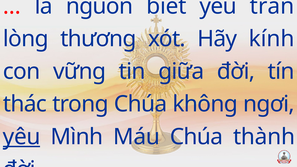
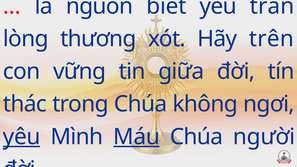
kính: kính -> trên
Máu underline: none -> present
thành: thành -> người
